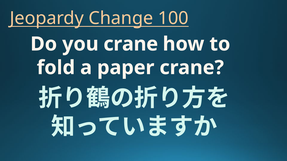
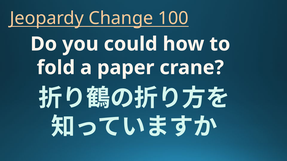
you crane: crane -> could
